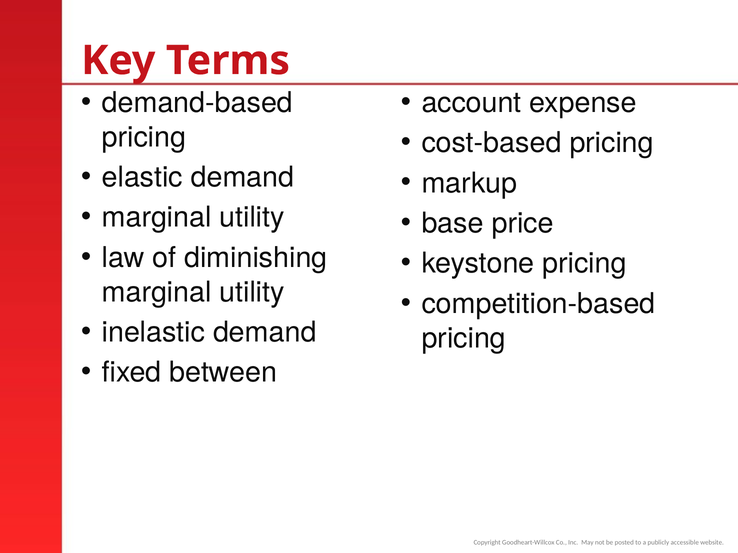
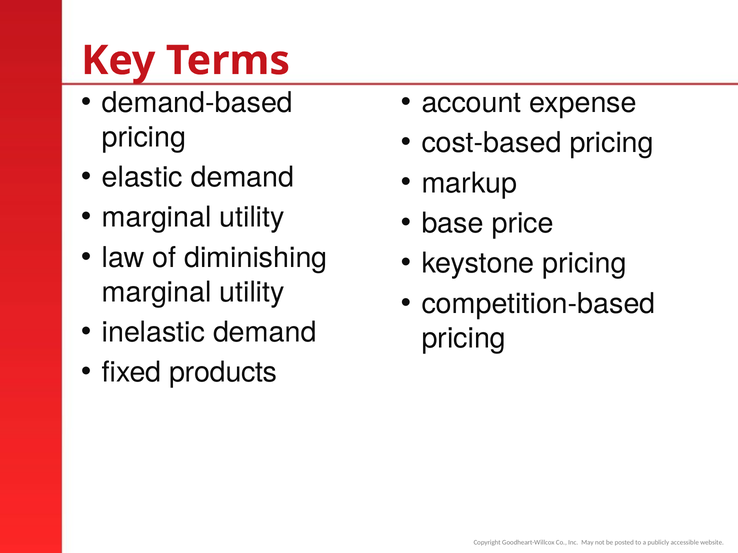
between: between -> products
